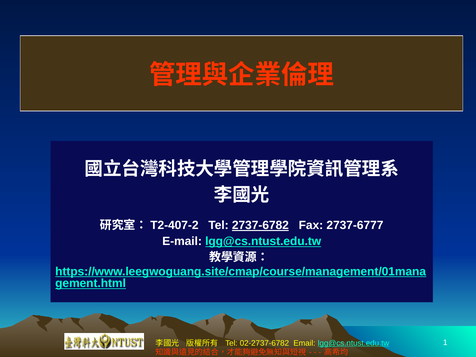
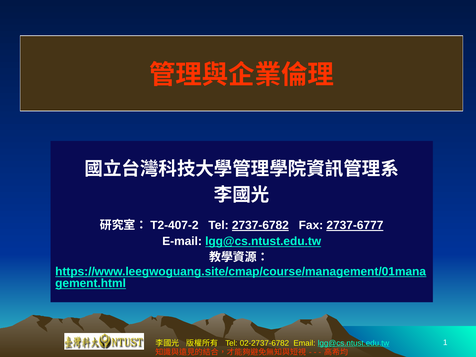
2737-6777 underline: none -> present
